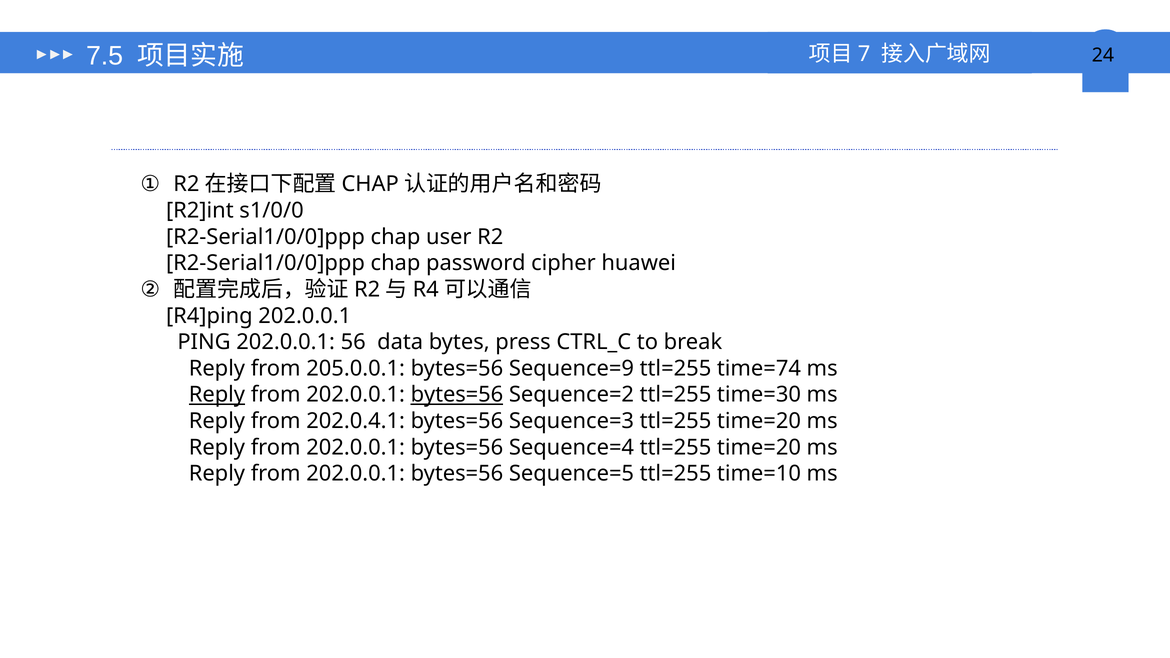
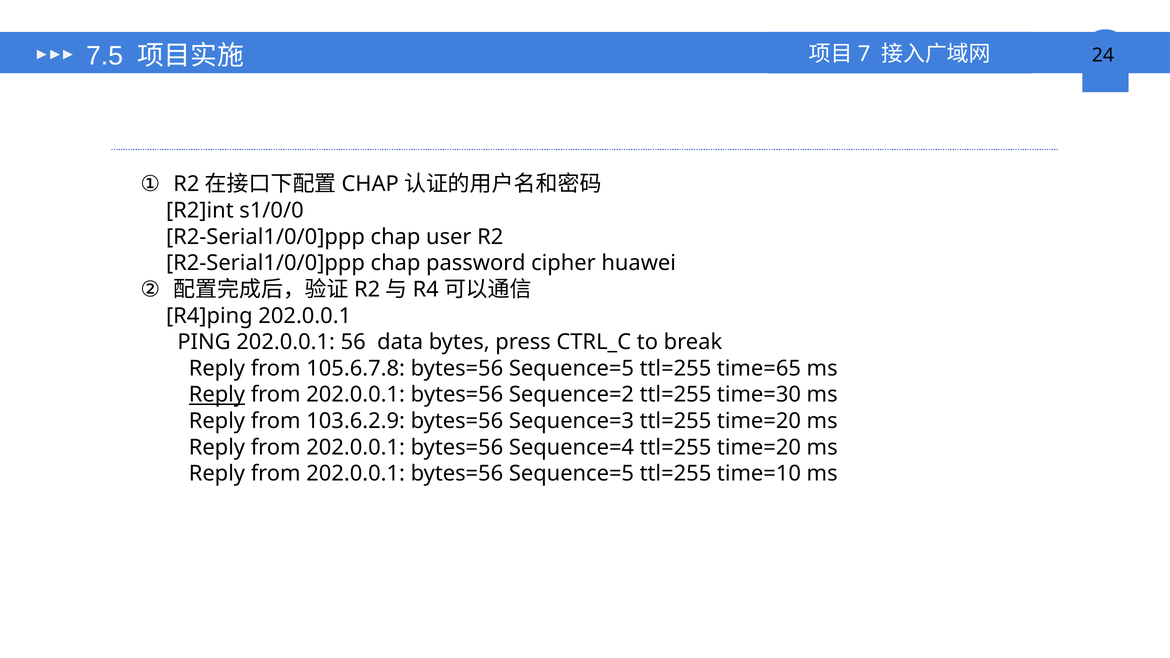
205.0.0.1: 205.0.0.1 -> 105.6.7.8
Sequence=9 at (571, 368): Sequence=9 -> Sequence=5
time=74: time=74 -> time=65
bytes=56 at (457, 395) underline: present -> none
202.0.4.1: 202.0.4.1 -> 103.6.2.9
